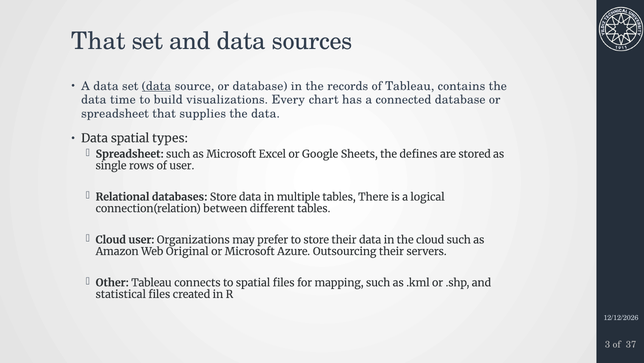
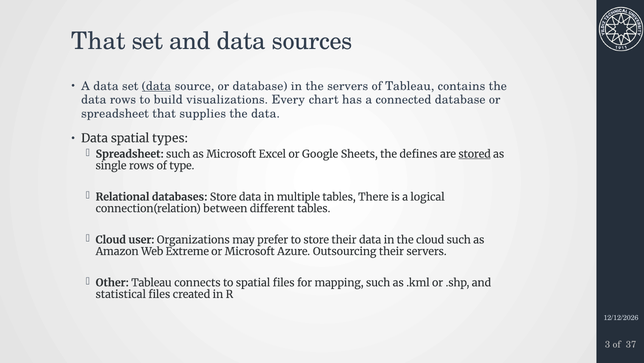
the records: records -> servers
data time: time -> rows
stored underline: none -> present
of user: user -> type
Original: Original -> Extreme
